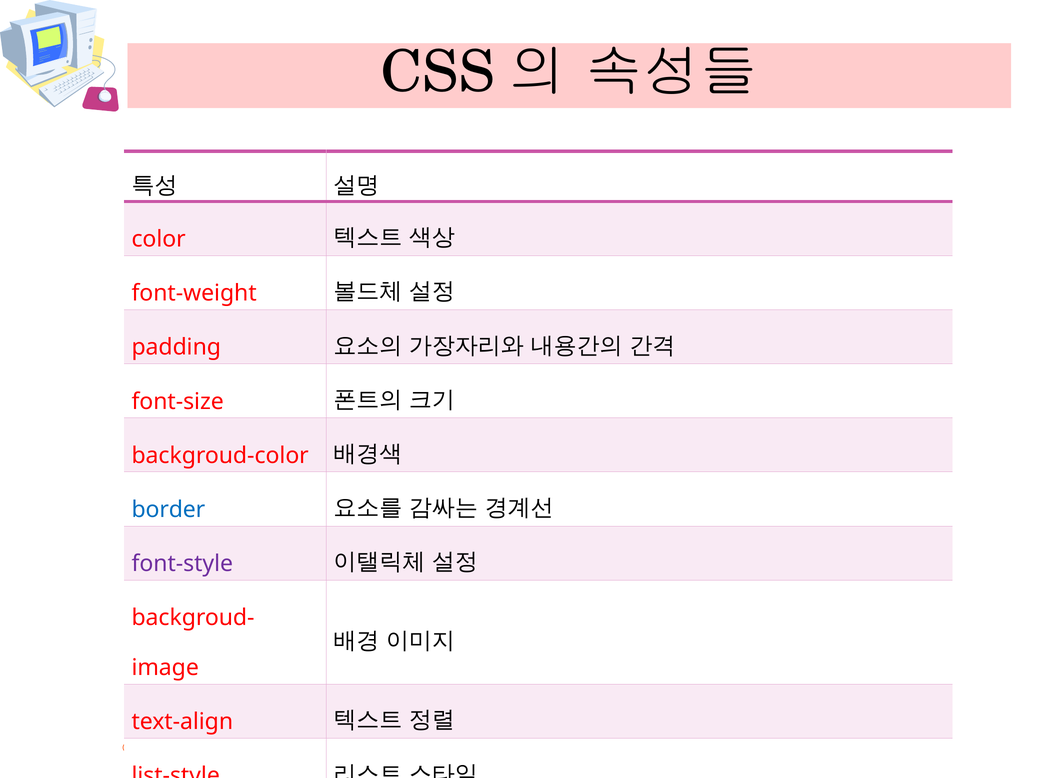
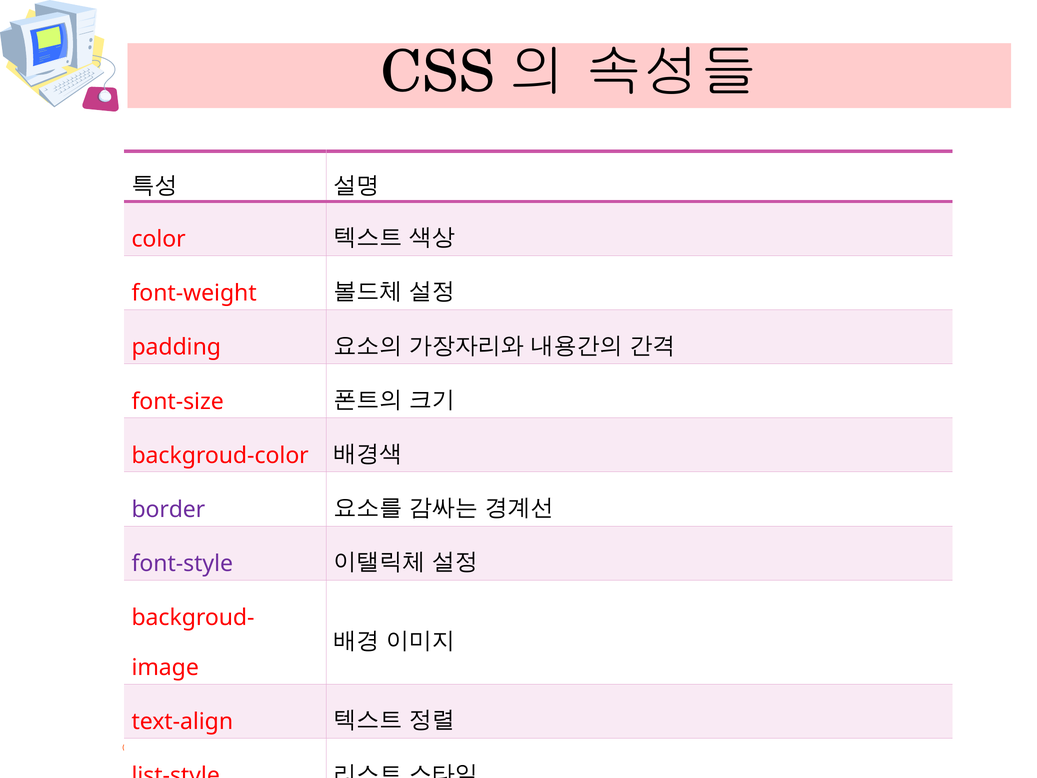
border colour: blue -> purple
